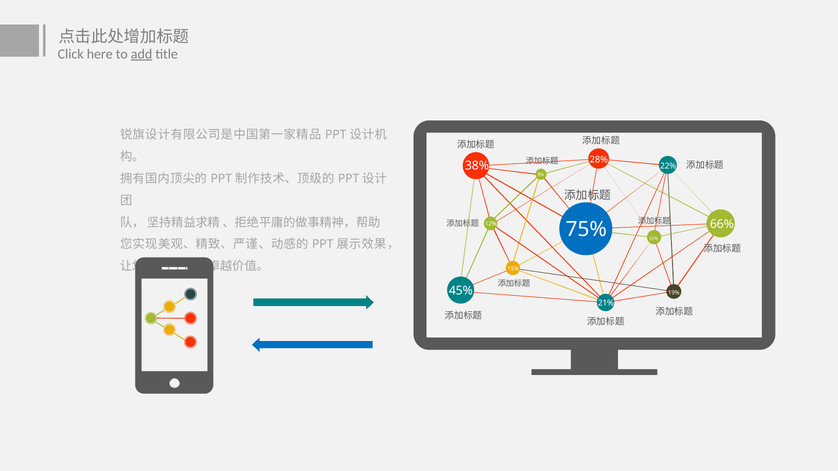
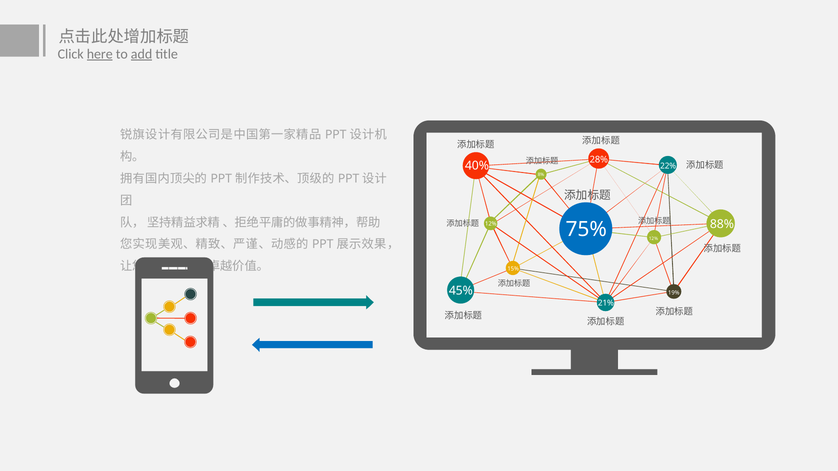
here underline: none -> present
38%: 38% -> 40%
66%: 66% -> 88%
